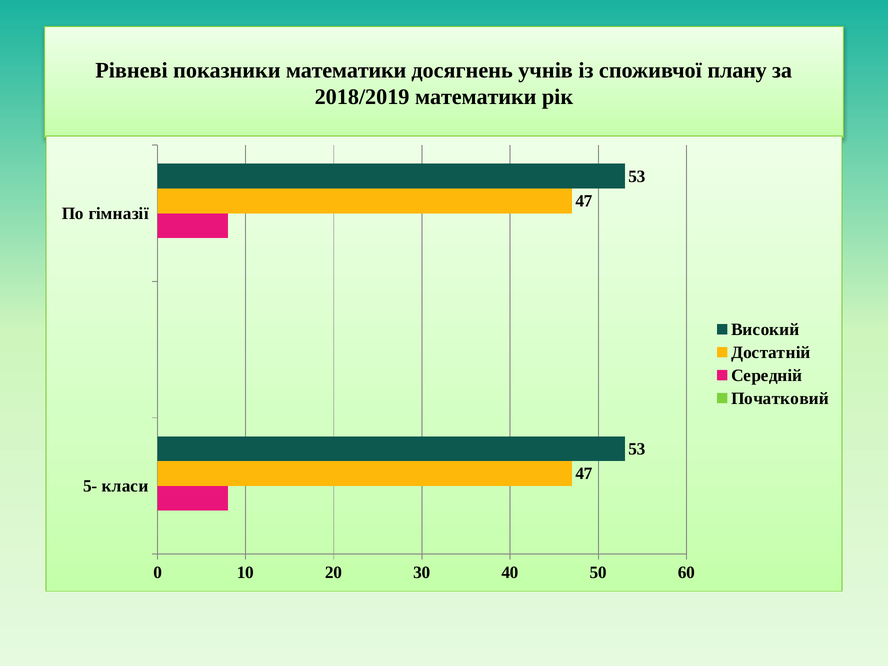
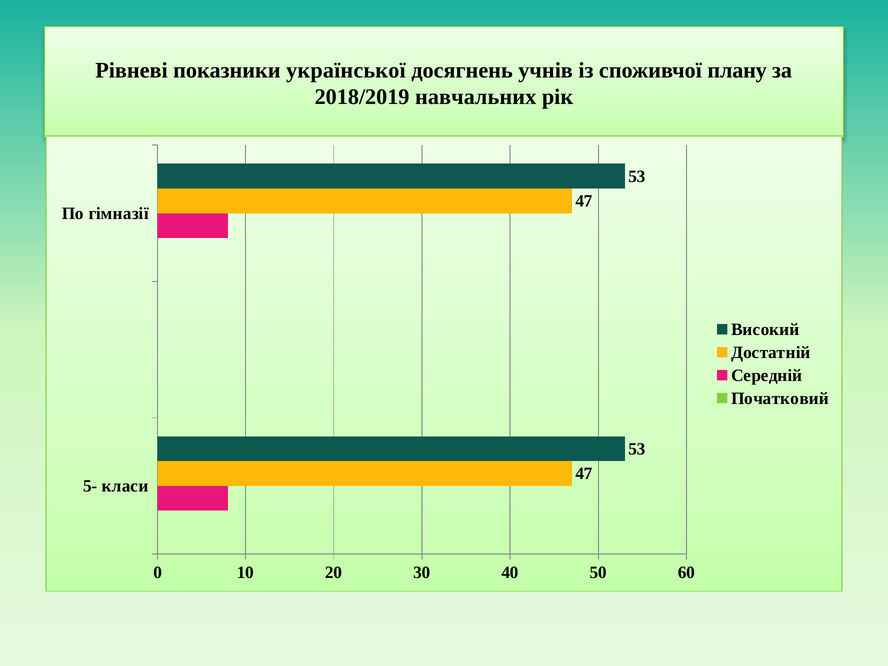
показники математики: математики -> української
2018/2019 математики: математики -> навчальних
